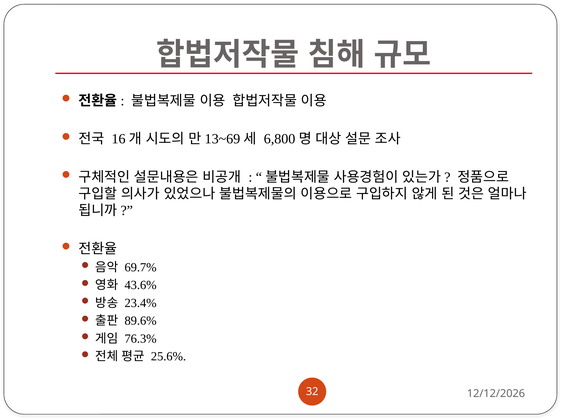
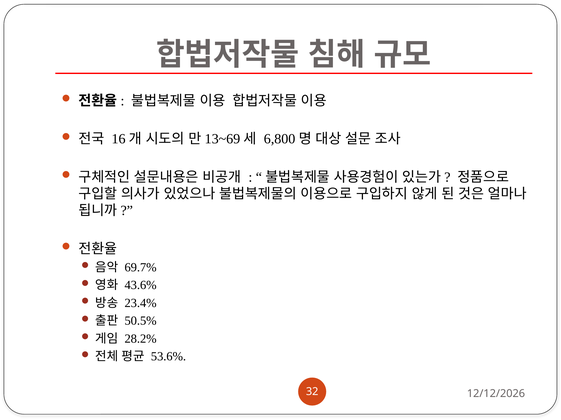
89.6%: 89.6% -> 50.5%
76.3%: 76.3% -> 28.2%
25.6%: 25.6% -> 53.6%
